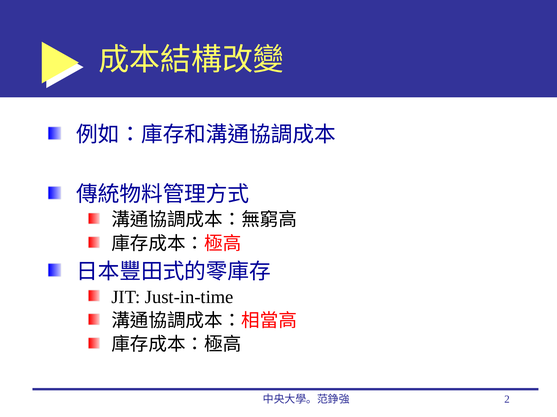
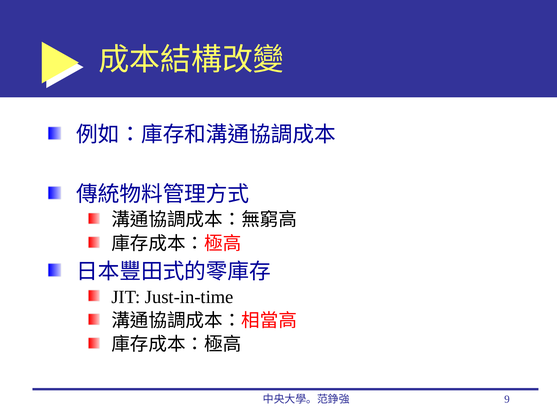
2: 2 -> 9
